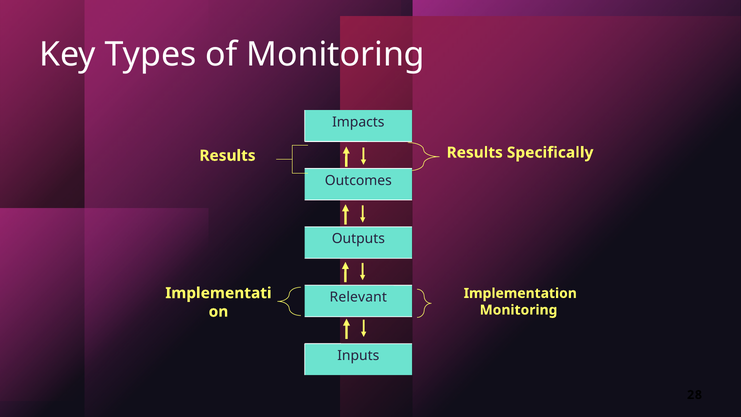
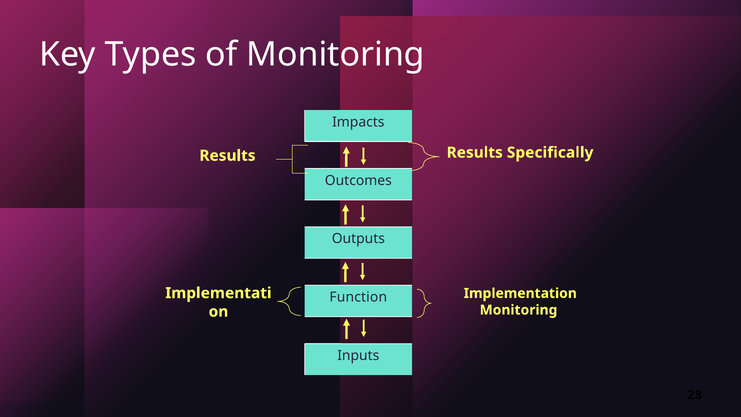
Relevant: Relevant -> Function
